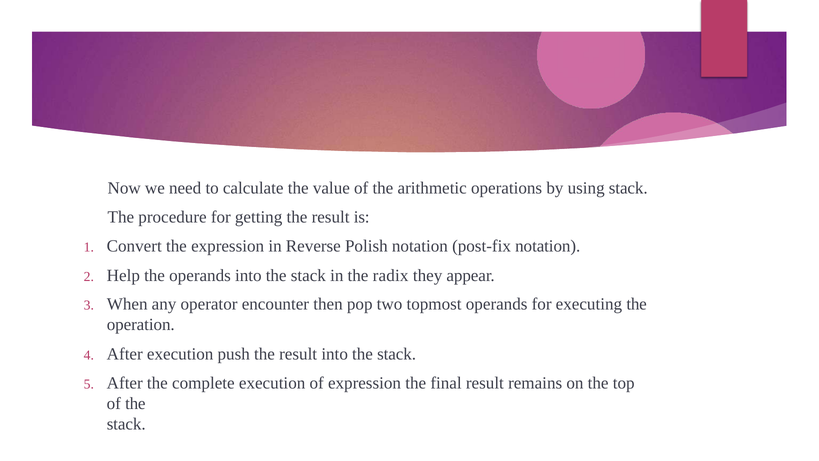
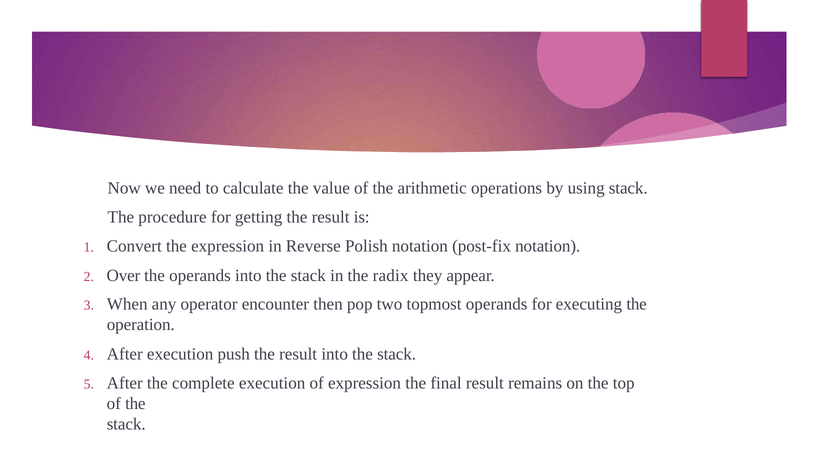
Help: Help -> Over
